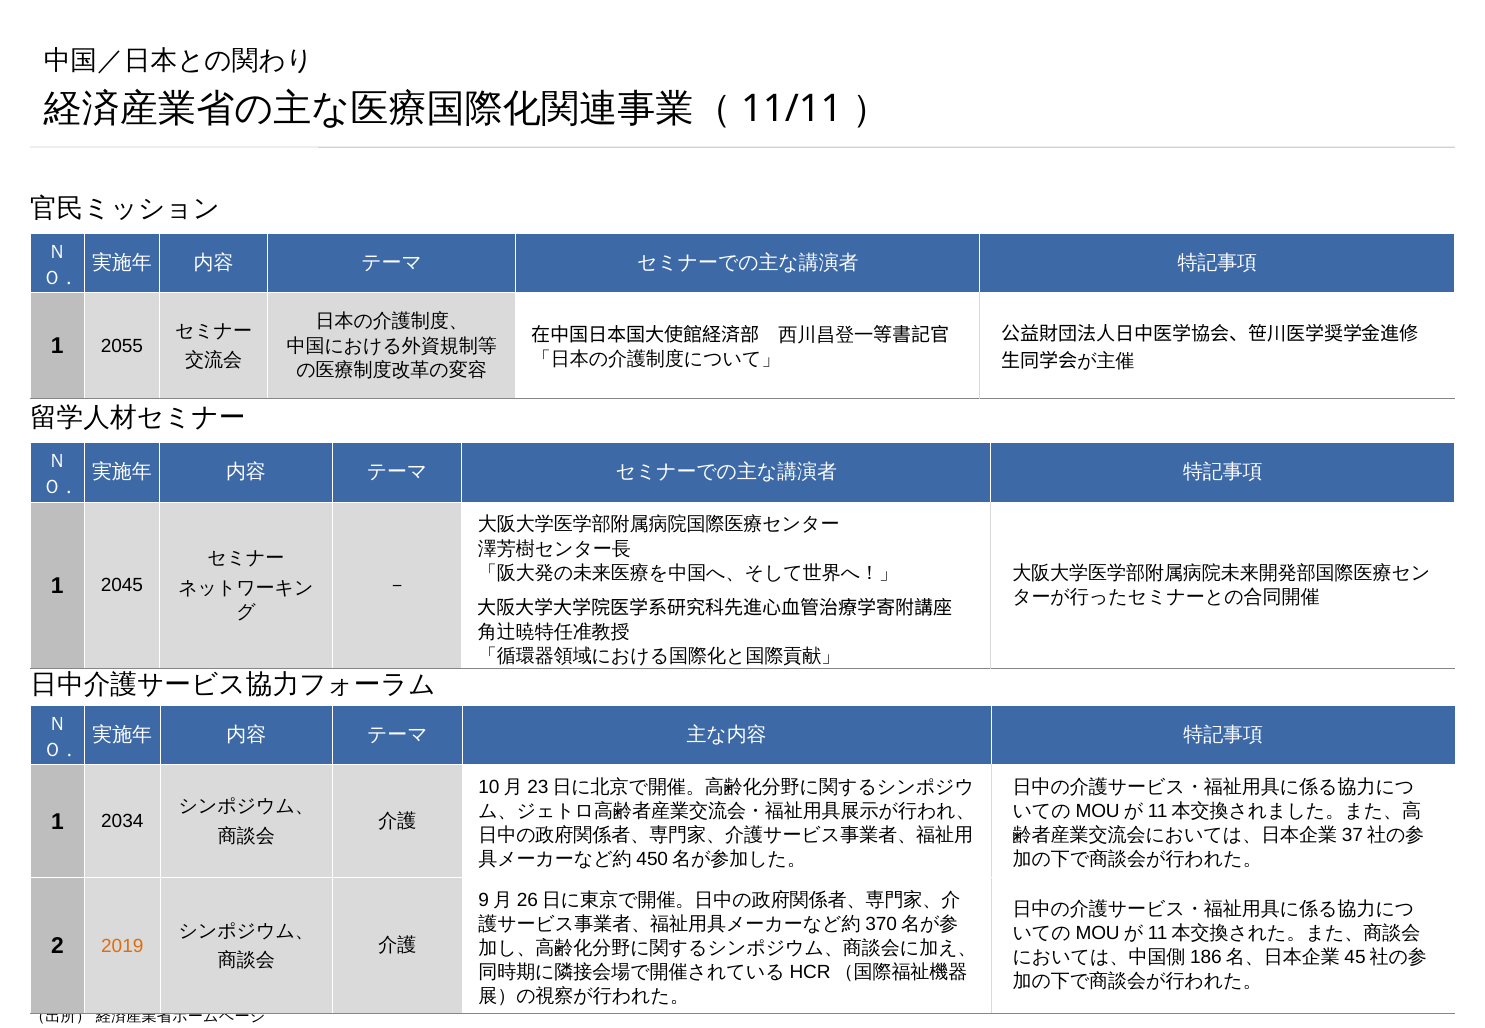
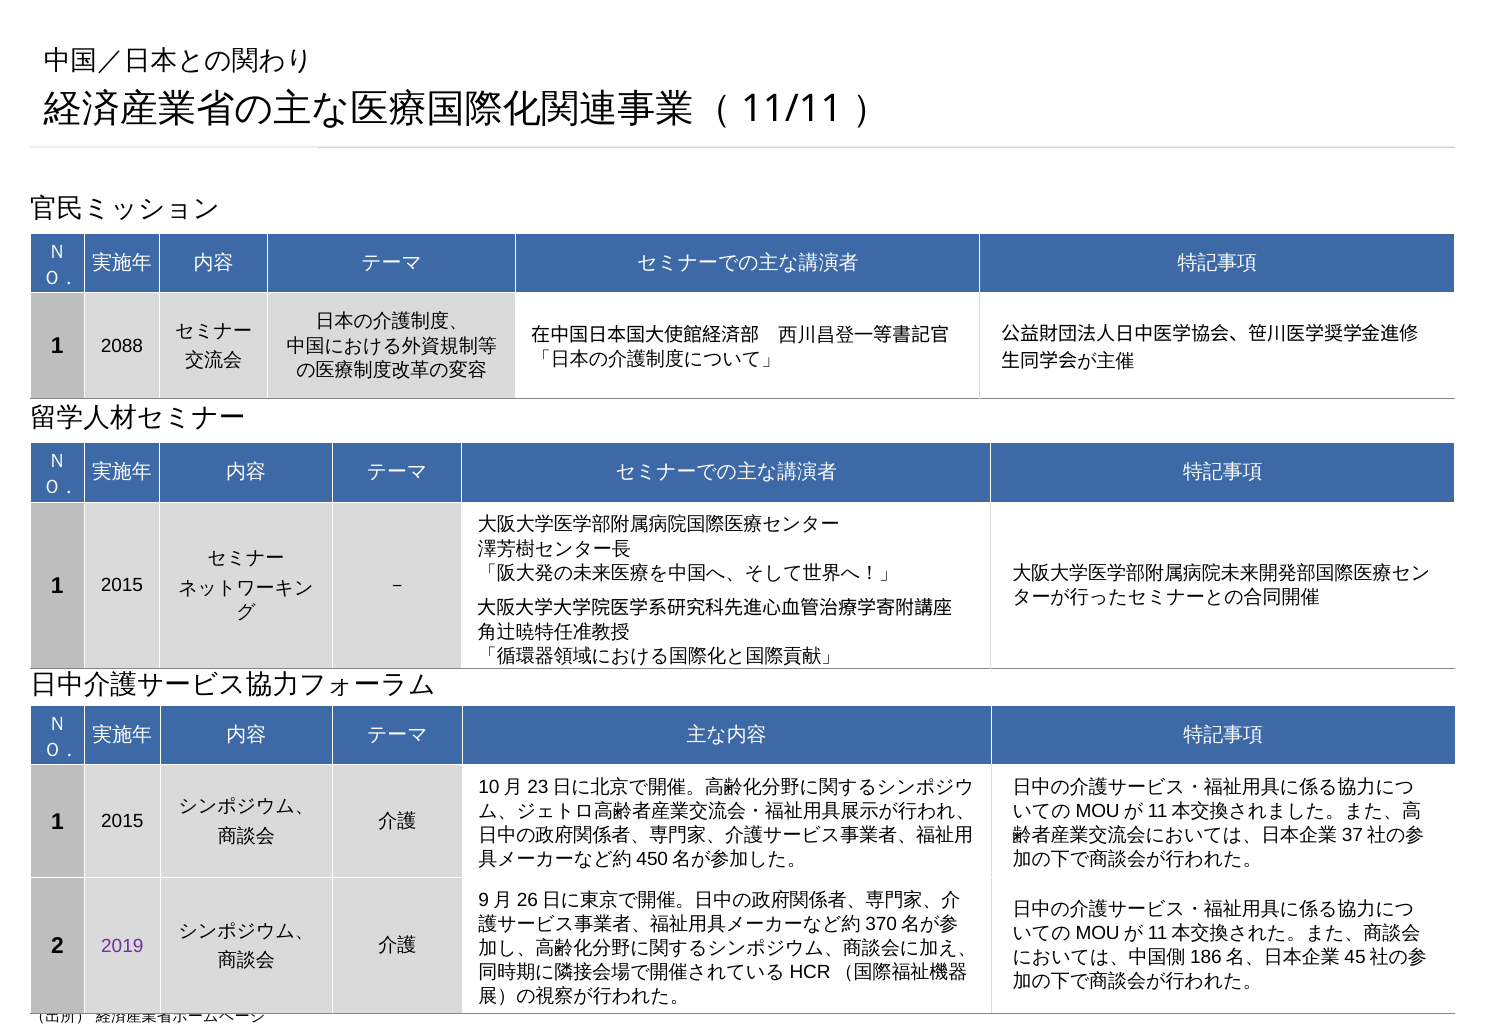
2055: 2055 -> 2088
2045 at (122, 586): 2045 -> 2015
2034 at (122, 821): 2034 -> 2015
2019 colour: orange -> purple
